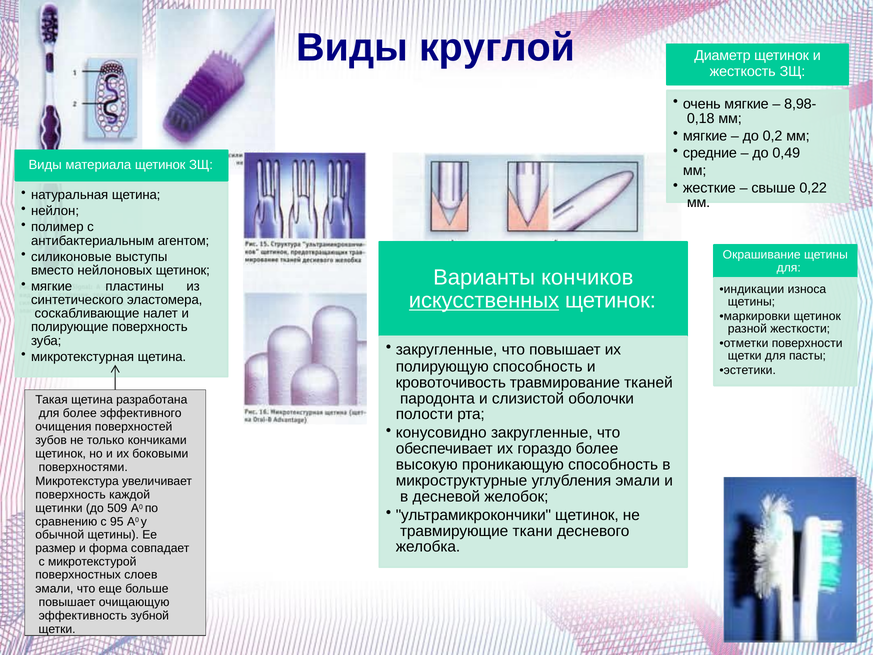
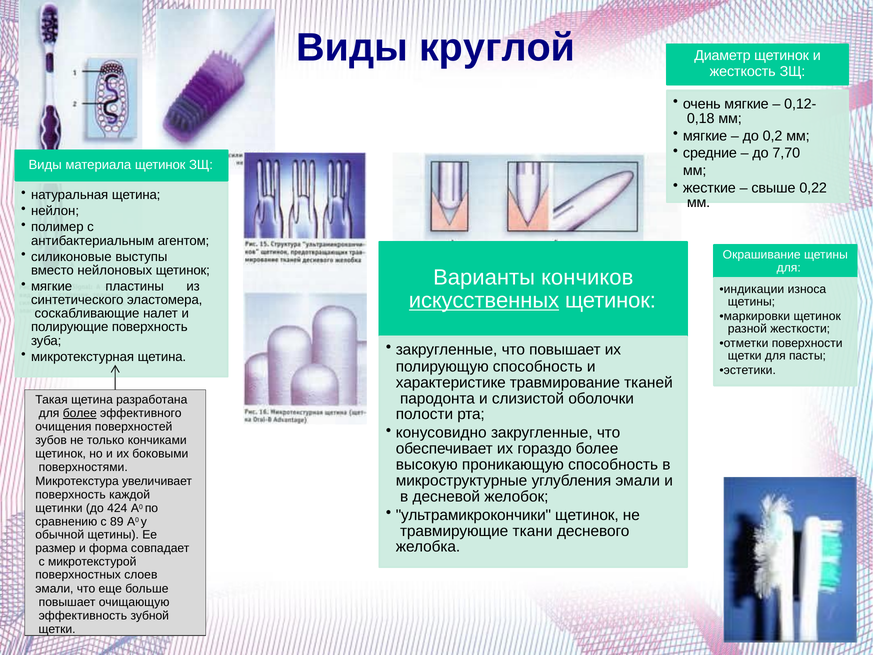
8,98-: 8,98- -> 0,12-
0,49: 0,49 -> 7,70
кровоточивость: кровоточивость -> характеристике
более at (80, 413) underline: none -> present
509: 509 -> 424
95: 95 -> 89
